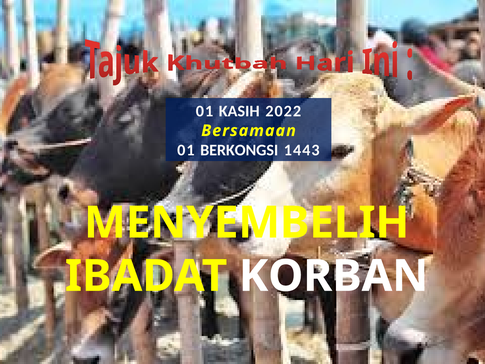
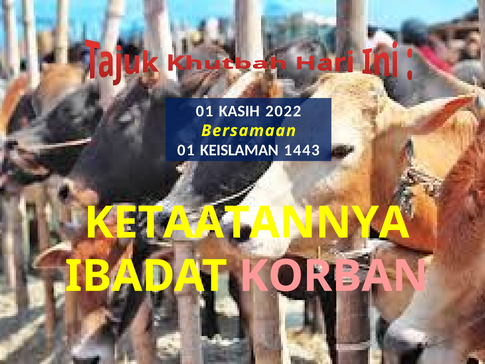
BERKONGSI: BERKONGSI -> KEISLAMAN
MENYEMBELIH: MENYEMBELIH -> KETAATANNYA
KORBAN colour: white -> pink
